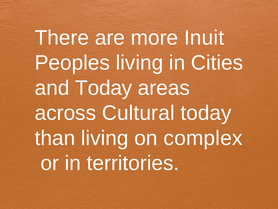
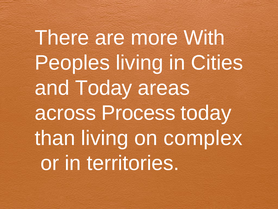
Inuit: Inuit -> With
Cultural: Cultural -> Process
